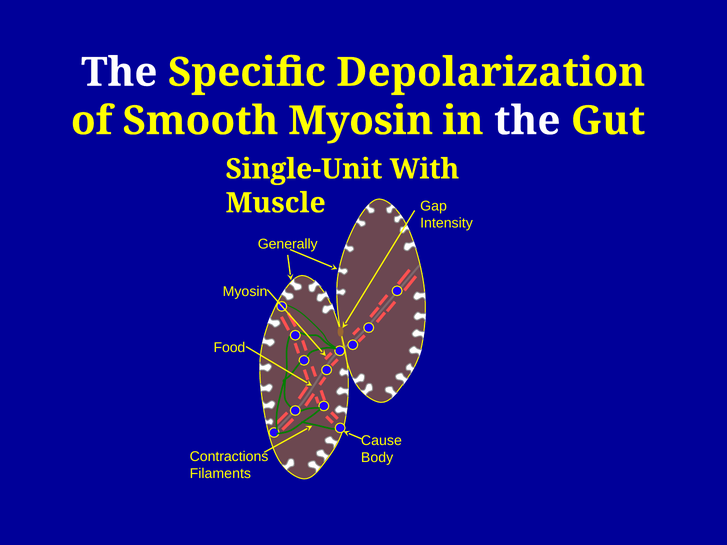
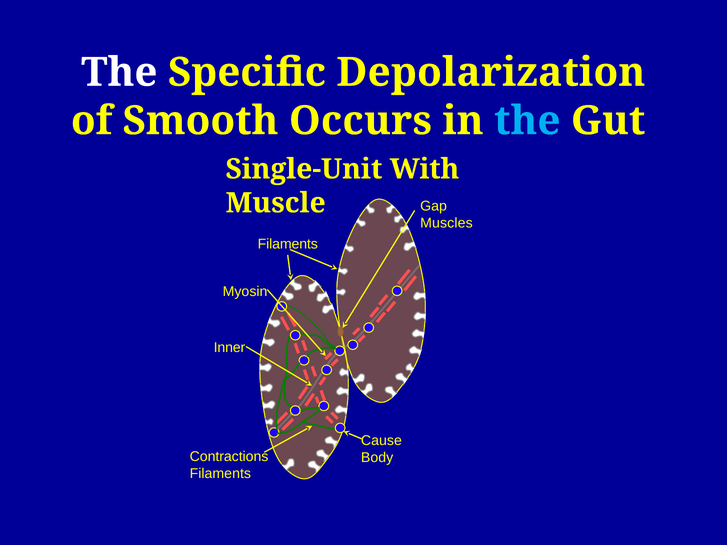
Smooth Myosin: Myosin -> Occurs
the at (527, 121) colour: white -> light blue
Intensity: Intensity -> Muscles
Generally at (288, 244): Generally -> Filaments
Food: Food -> Inner
